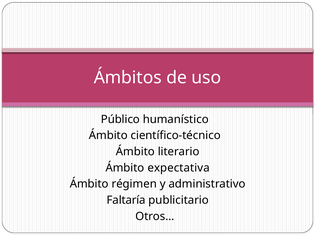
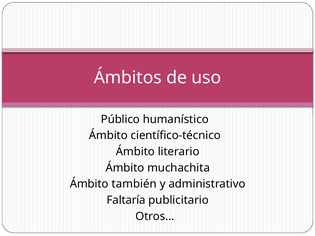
expectativa: expectativa -> muchachita
régimen: régimen -> también
